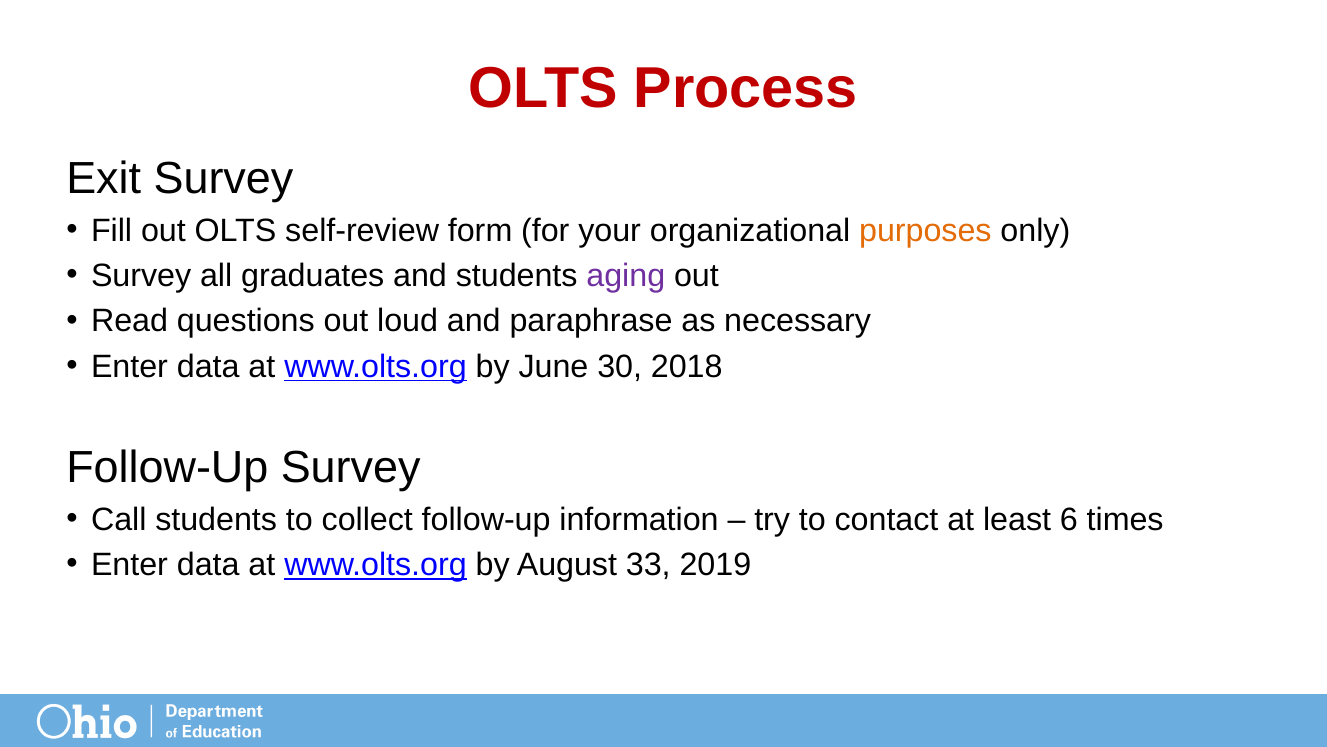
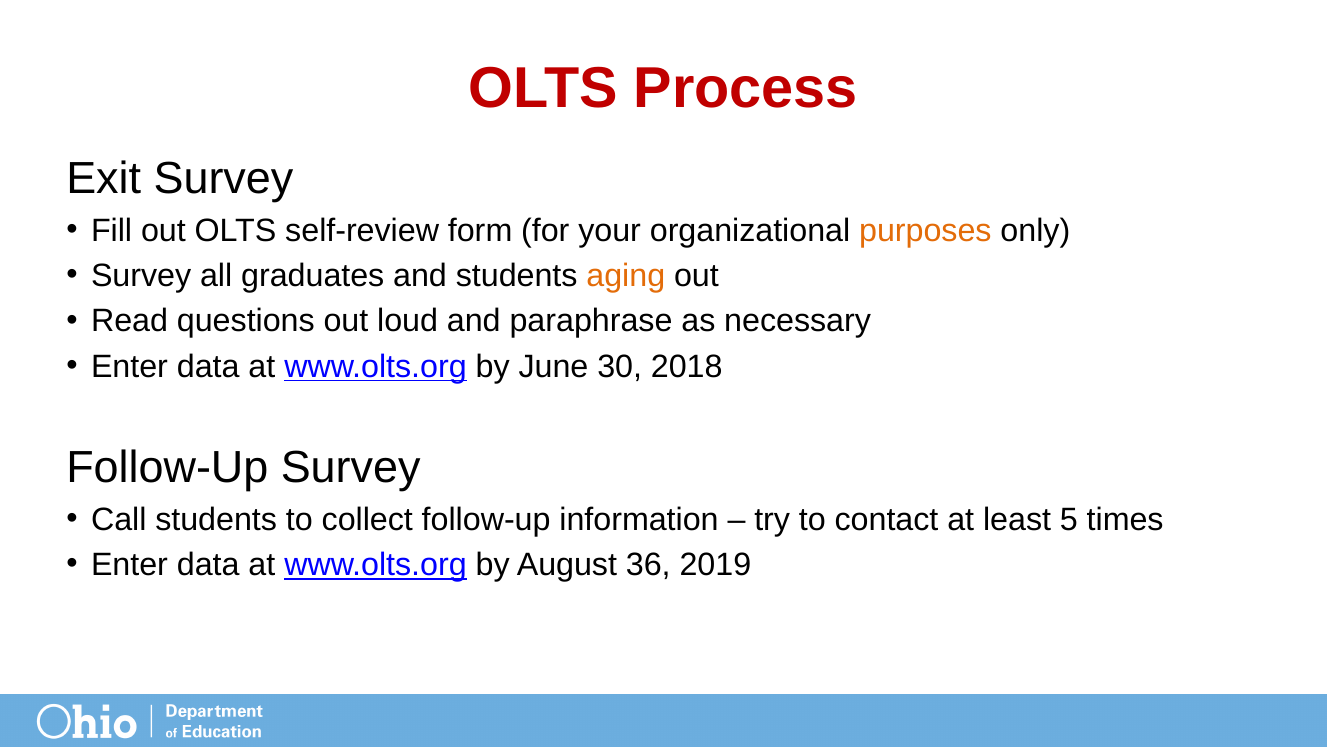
aging colour: purple -> orange
6: 6 -> 5
33: 33 -> 36
